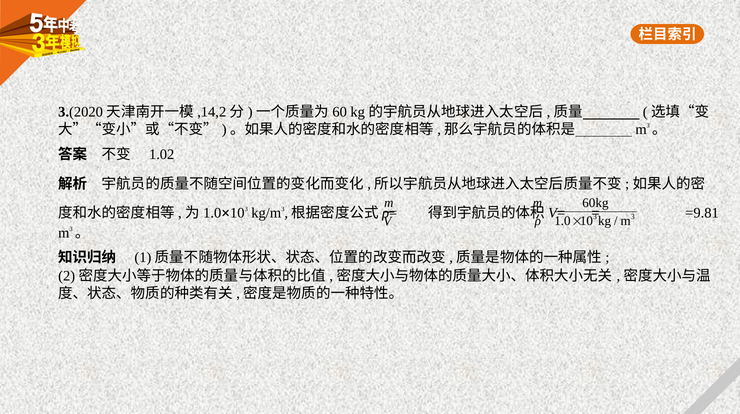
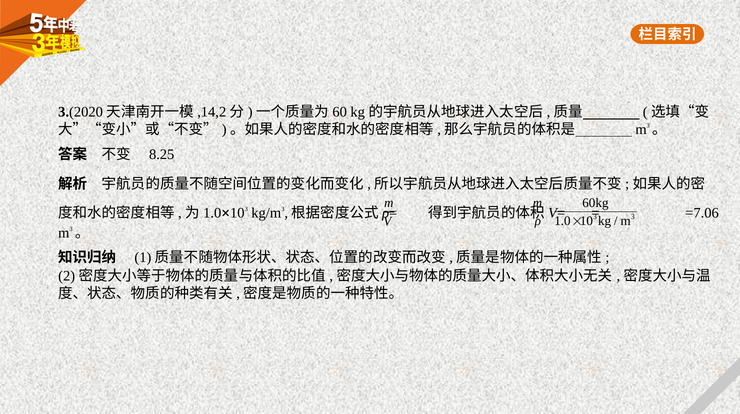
1.02: 1.02 -> 8.25
=9.81: =9.81 -> =7.06
